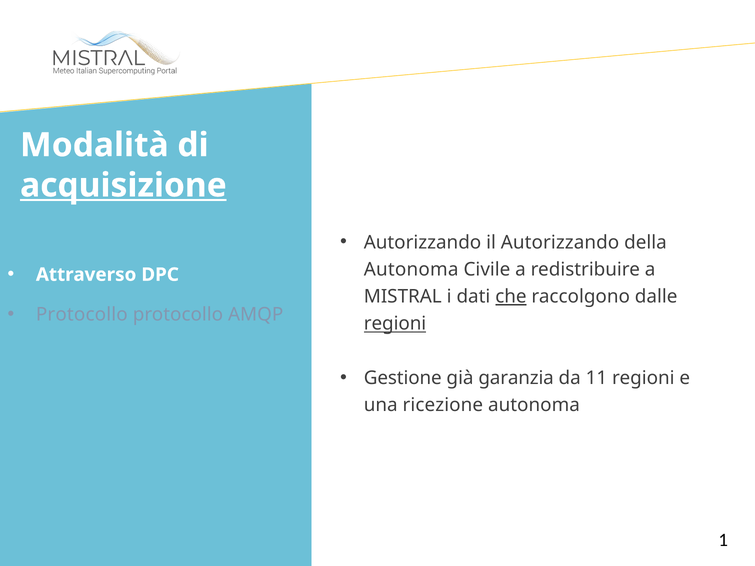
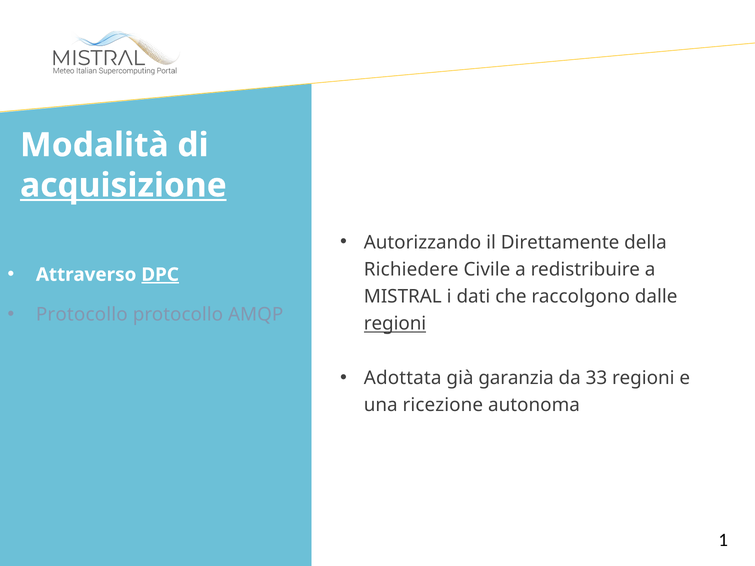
il Autorizzando: Autorizzando -> Direttamente
Autonoma at (411, 270): Autonoma -> Richiedere
DPC underline: none -> present
che underline: present -> none
Gestione: Gestione -> Adottata
11: 11 -> 33
